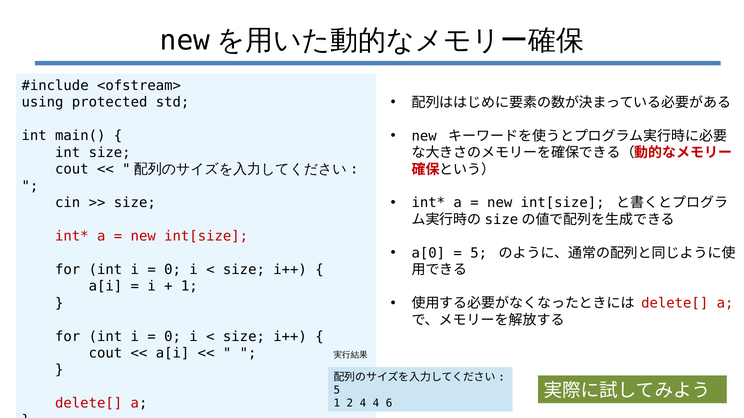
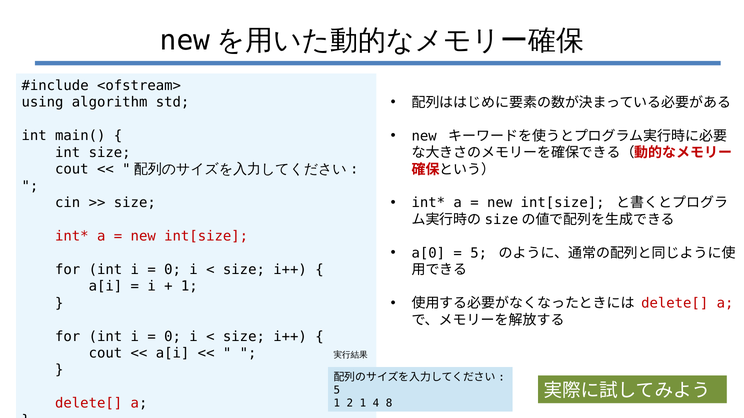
protected: protected -> algorithm
2 4: 4 -> 1
6: 6 -> 8
